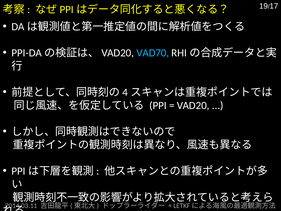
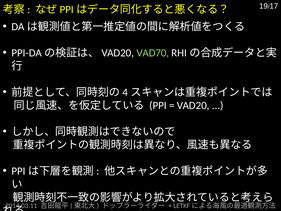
VAD70 colour: light blue -> light green
